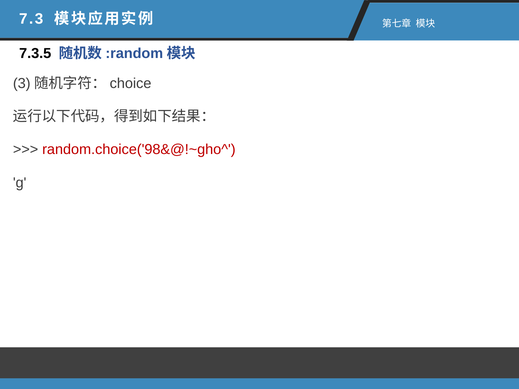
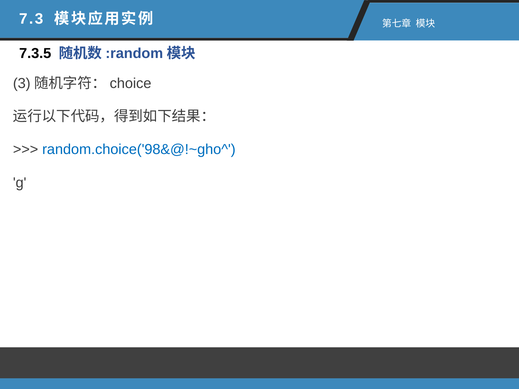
random.choice('98&@!~gho^ colour: red -> blue
